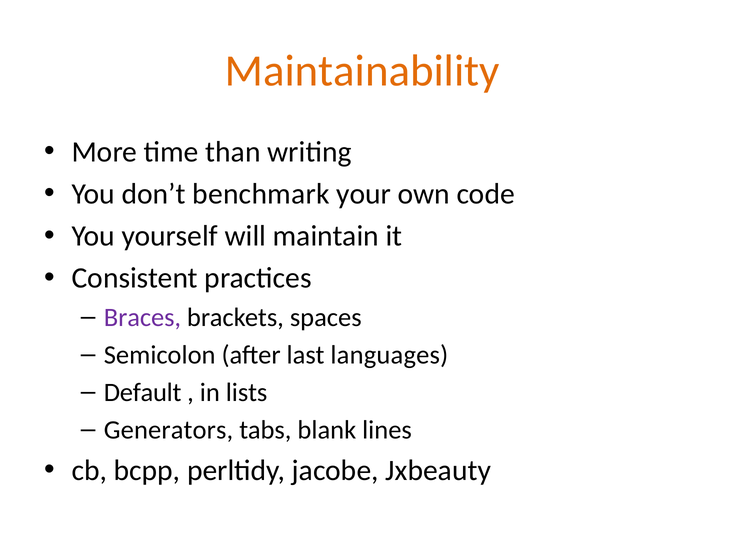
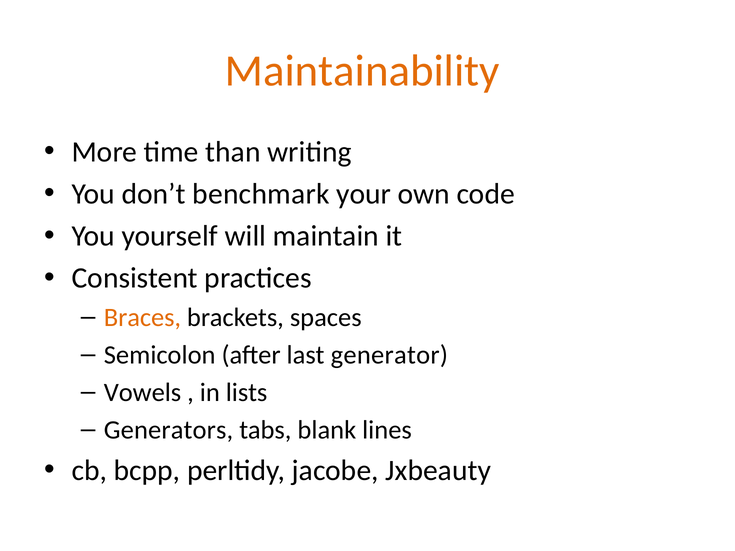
Braces colour: purple -> orange
languages: languages -> generator
Default: Default -> Vowels
